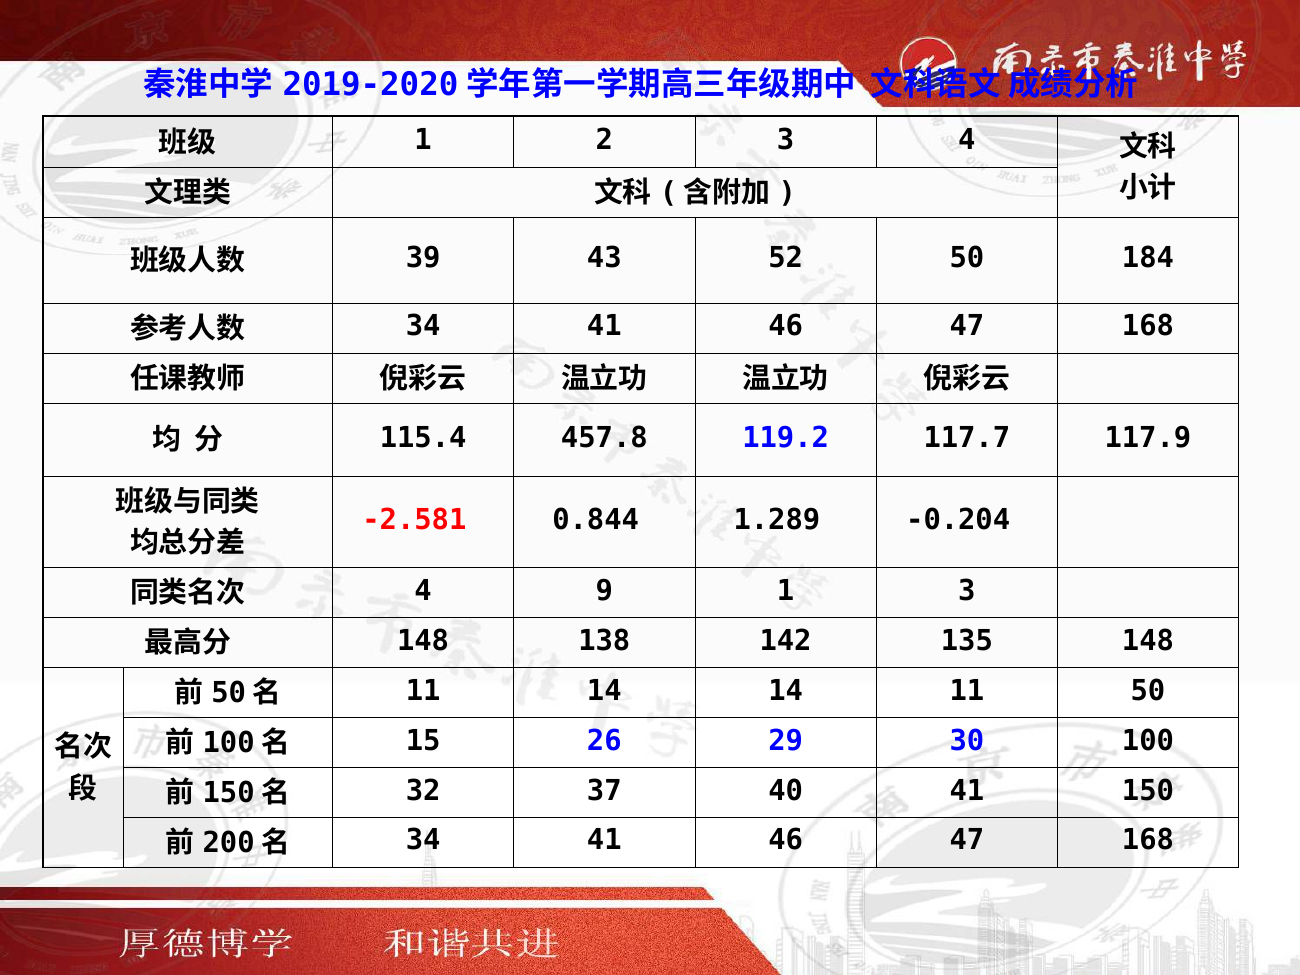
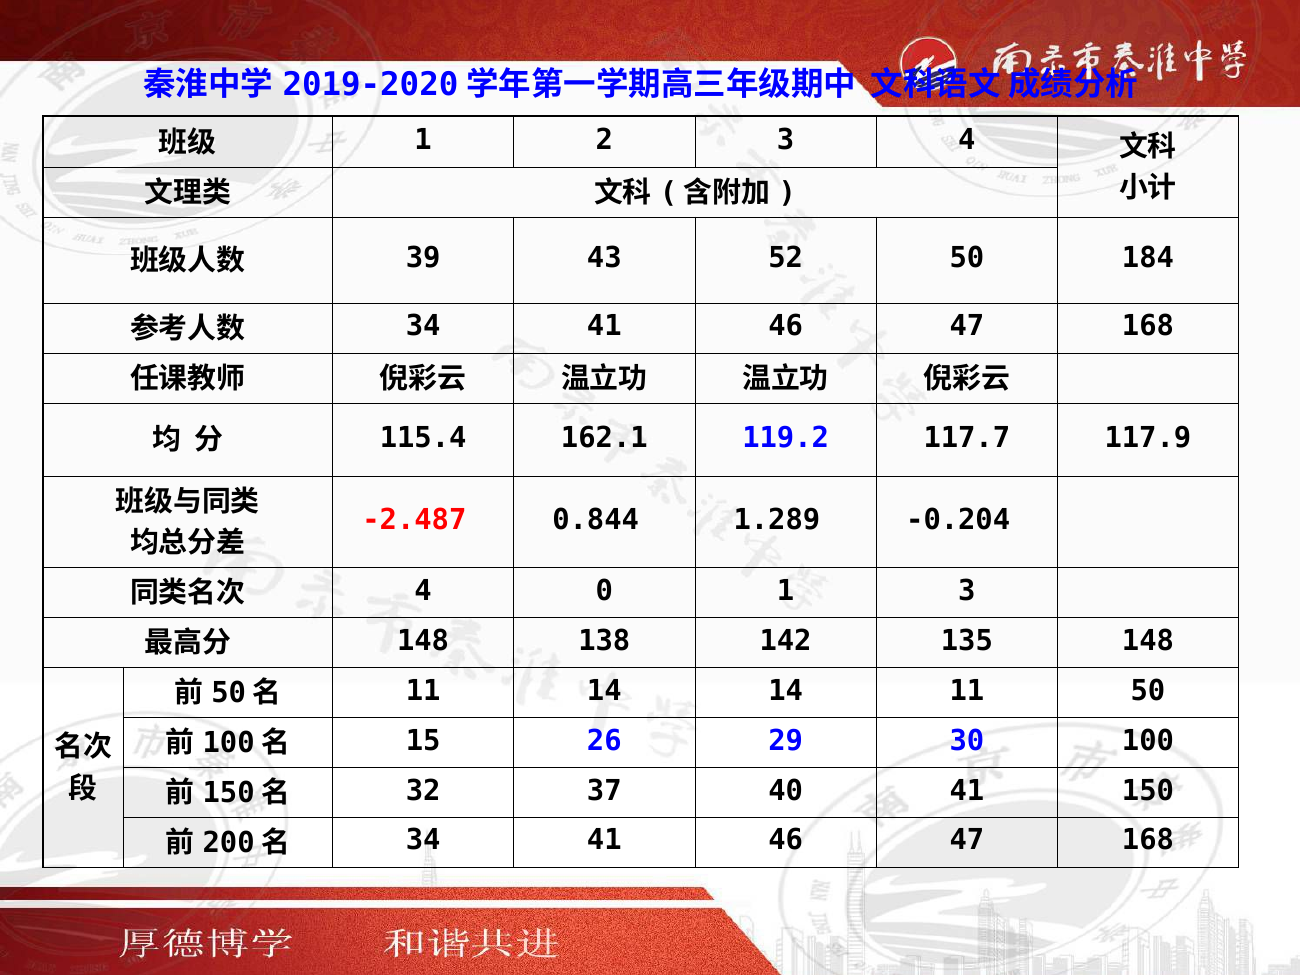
457.8: 457.8 -> 162.1
-2.581: -2.581 -> -2.487
9: 9 -> 0
